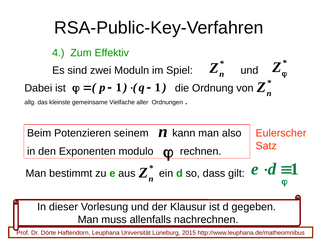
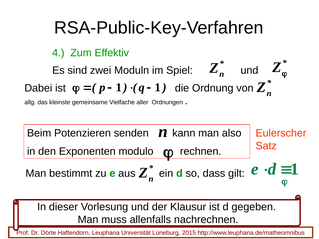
seinem: seinem -> senden
